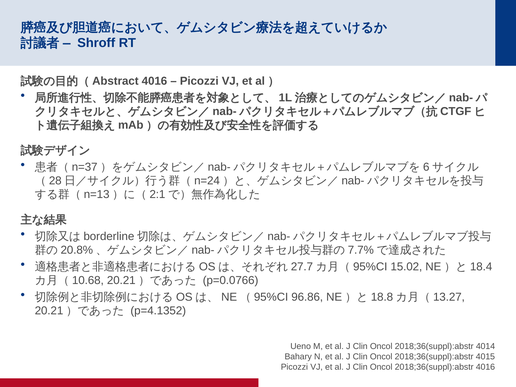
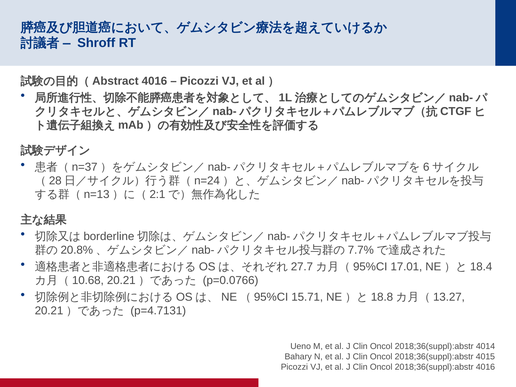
15.02: 15.02 -> 17.01
96.86: 96.86 -> 15.71
p=4.1352: p=4.1352 -> p=4.7131
